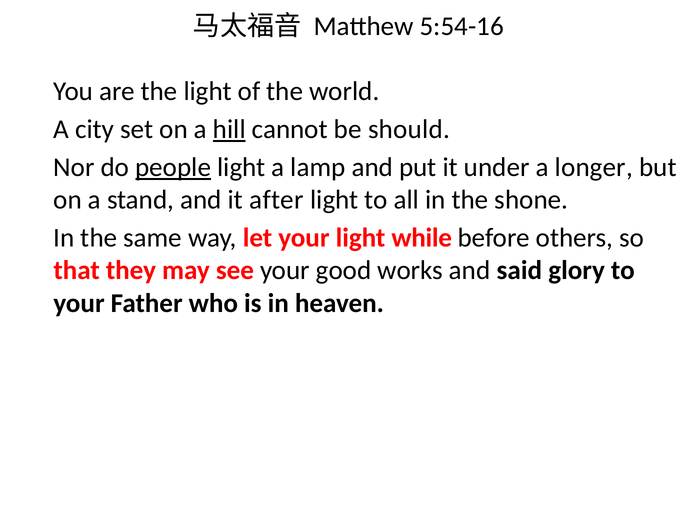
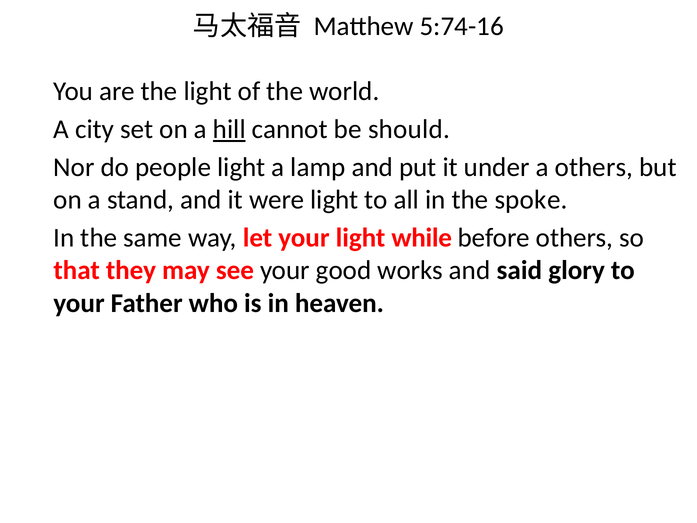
5:54-16: 5:54-16 -> 5:74-16
people underline: present -> none
a longer: longer -> others
after: after -> were
shone: shone -> spoke
